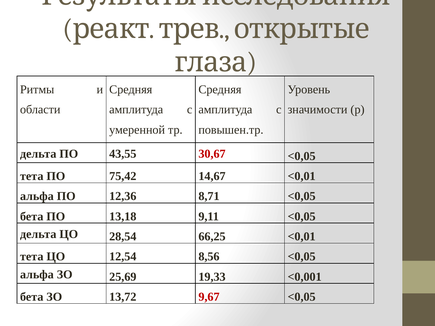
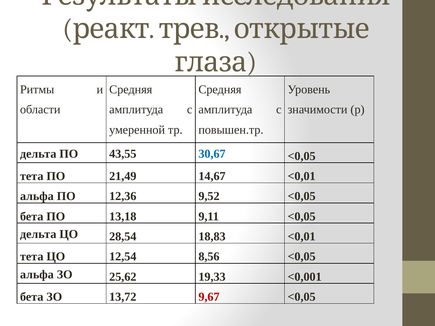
30,67 colour: red -> blue
75,42: 75,42 -> 21,49
8,71: 8,71 -> 9,52
66,25: 66,25 -> 18,83
25,69: 25,69 -> 25,62
